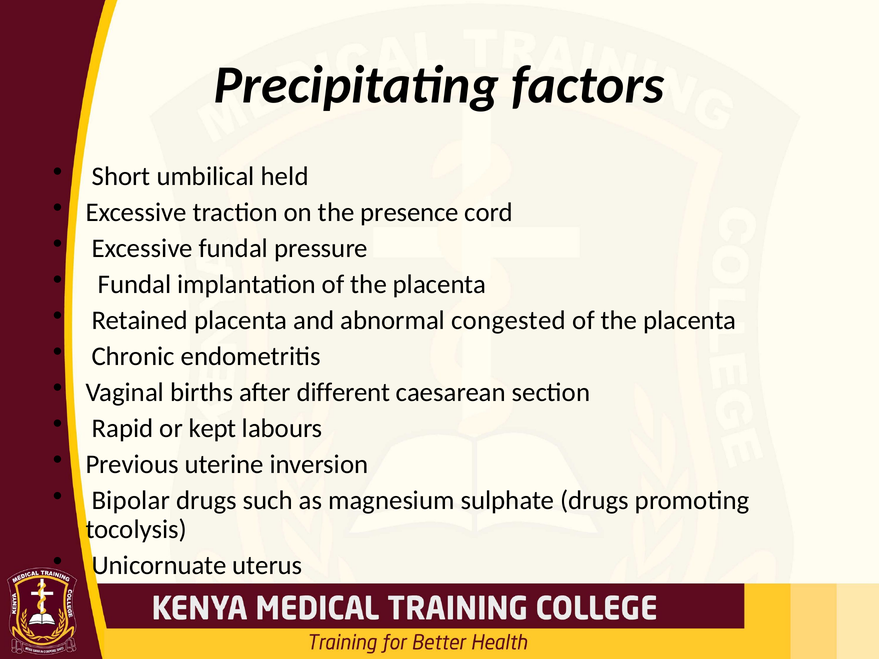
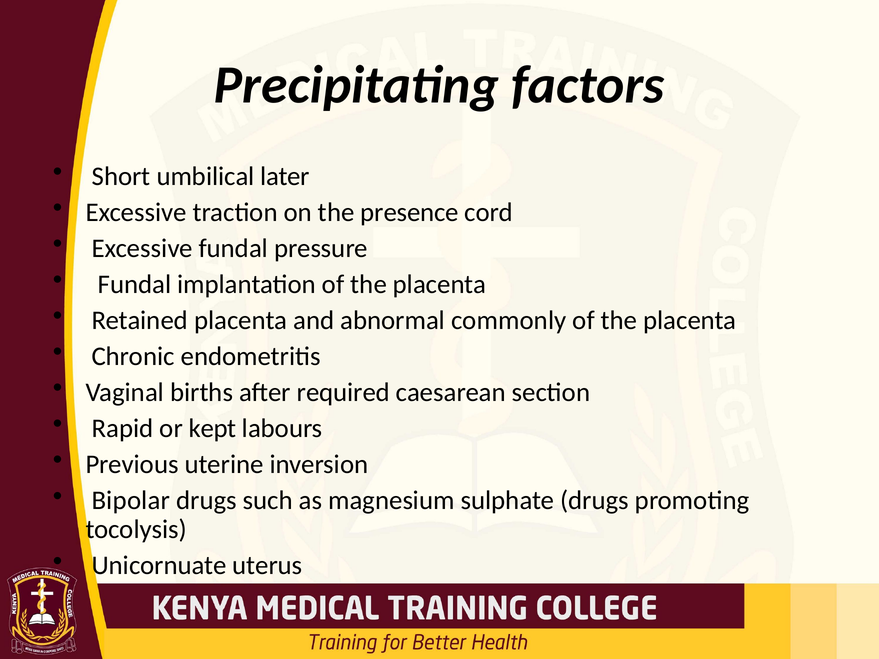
held: held -> later
congested: congested -> commonly
different: different -> required
